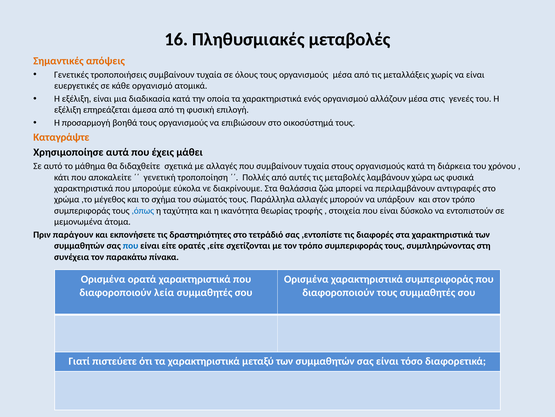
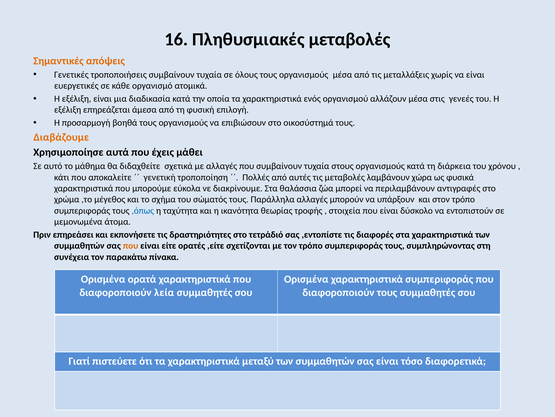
Καταγράψτε: Καταγράψτε -> Διαβάζουμε
παράγουν: παράγουν -> επηρεάσει
που at (131, 245) colour: blue -> orange
